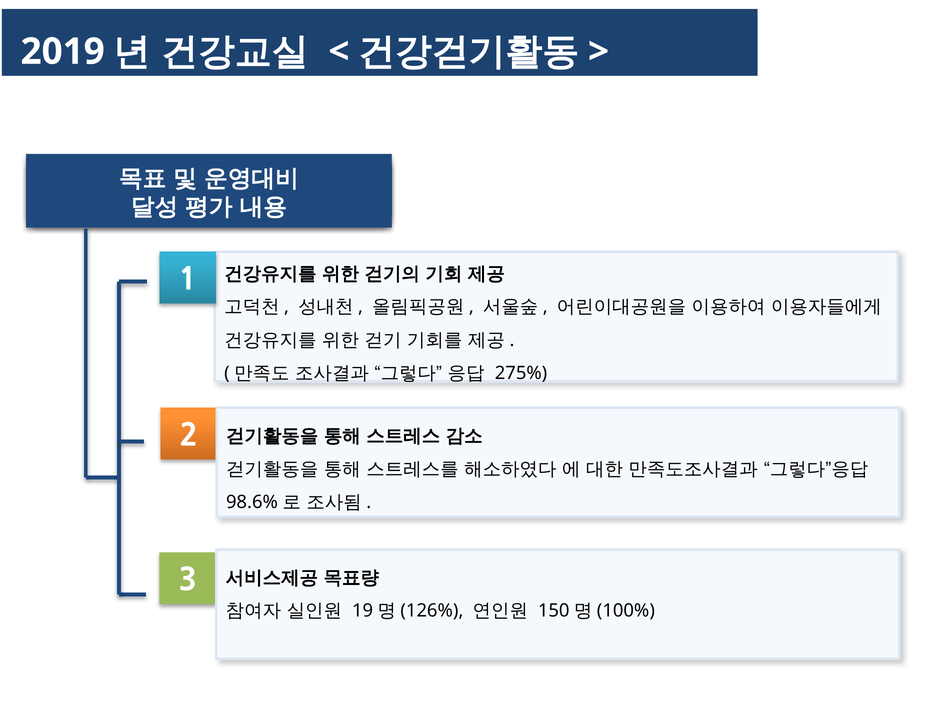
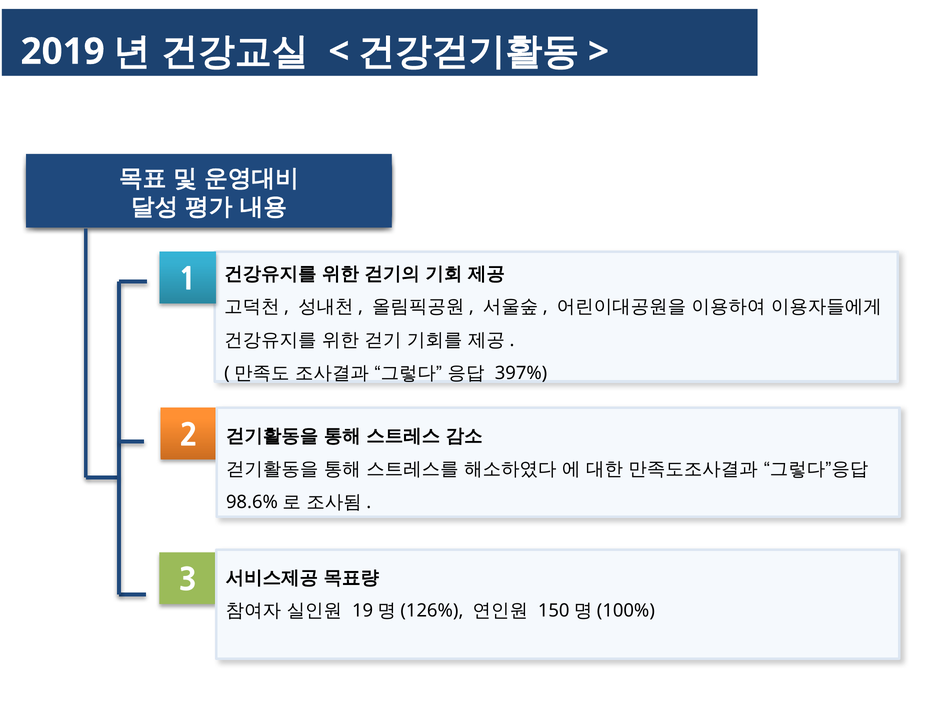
275%: 275% -> 397%
